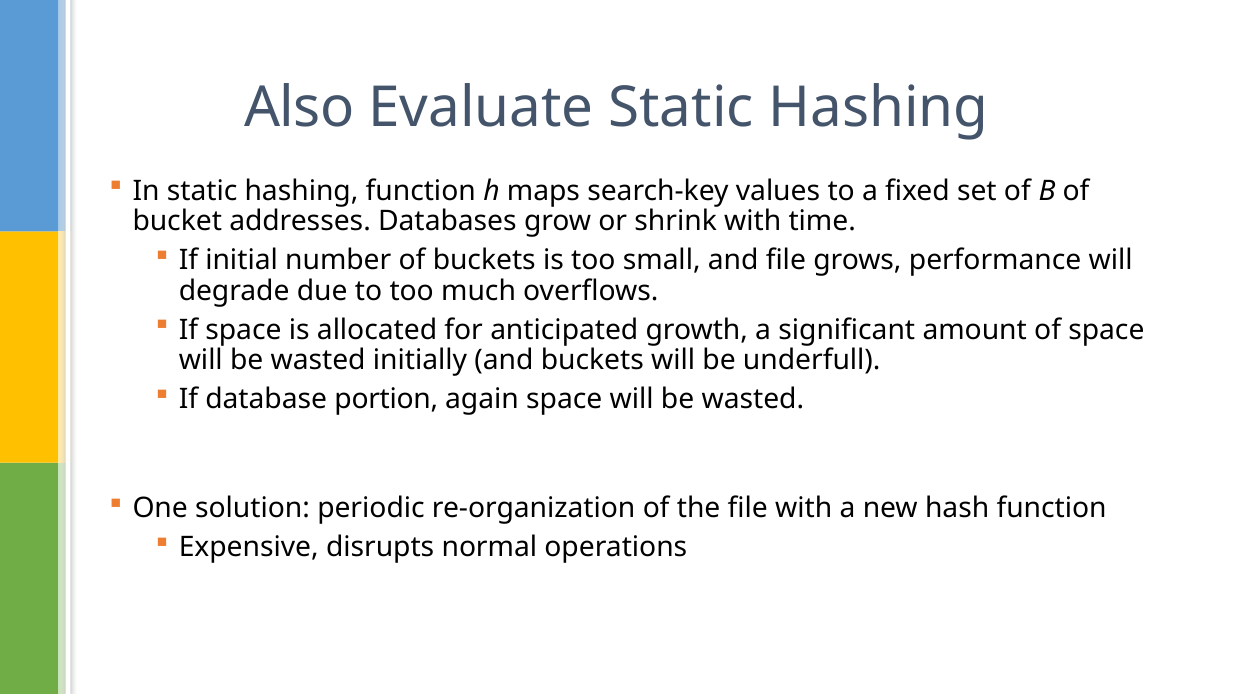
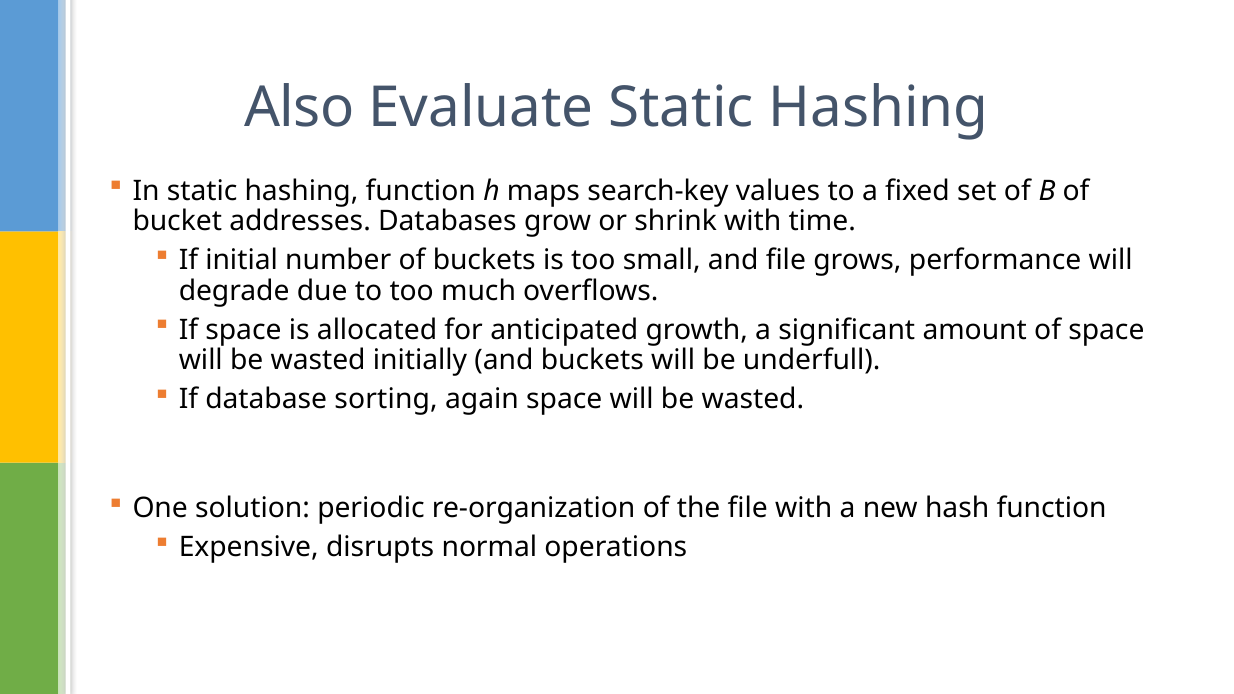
portion: portion -> sorting
